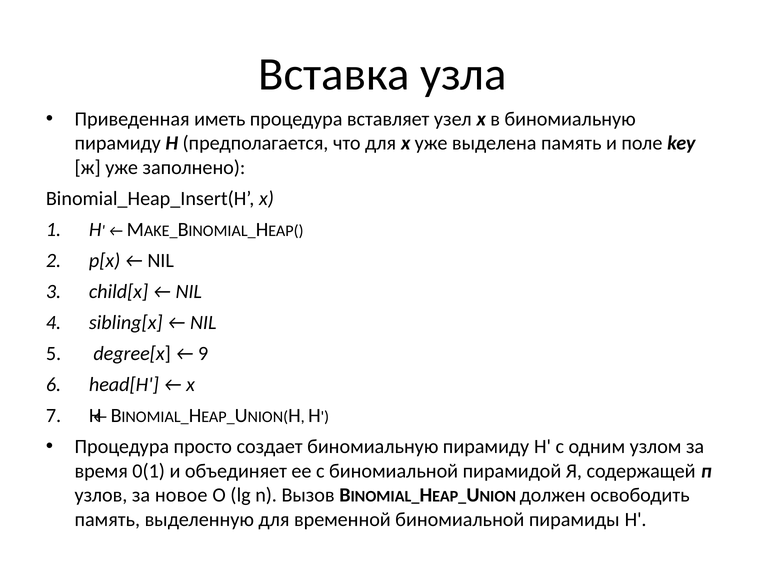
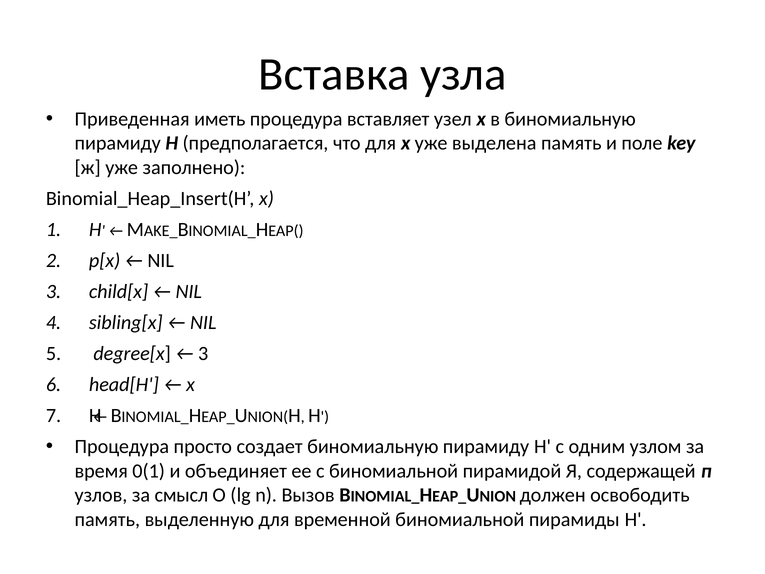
9 at (203, 353): 9 -> 3
новое: новое -> смысл
